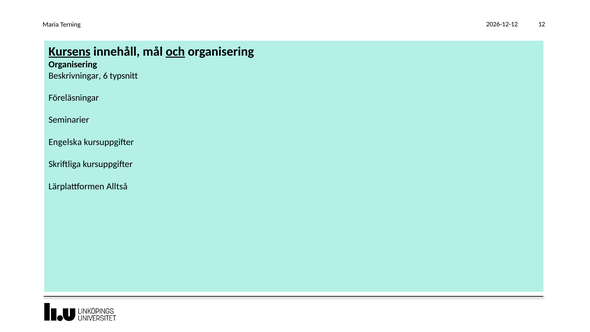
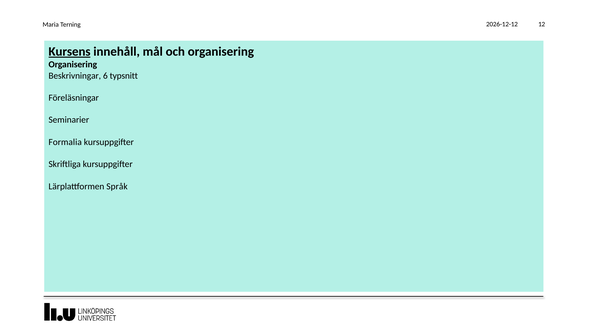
och underline: present -> none
Engelska: Engelska -> Formalia
Alltså: Alltså -> Språk
